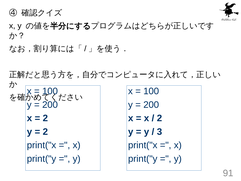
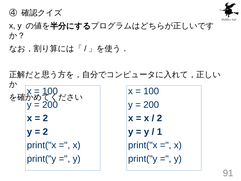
3: 3 -> 1
